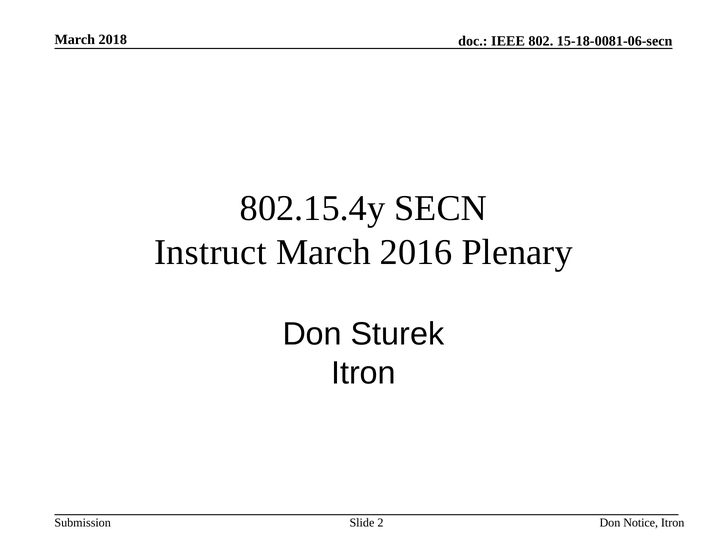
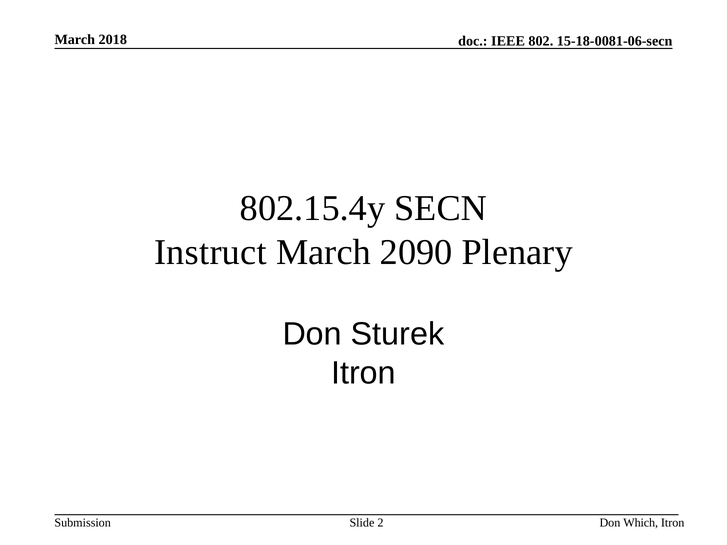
2016: 2016 -> 2090
Notice: Notice -> Which
